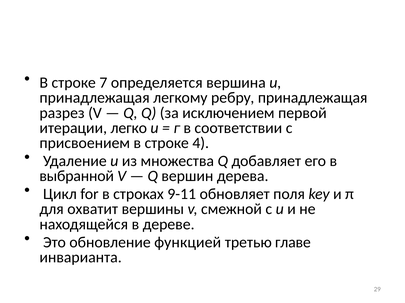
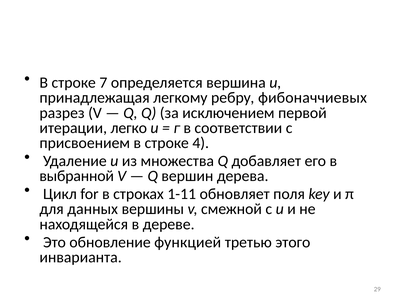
ребру принадлежащая: принадлежащая -> фибоначчиевых
9-11: 9-11 -> 1-11
охватит: охватит -> данных
главе: главе -> этого
